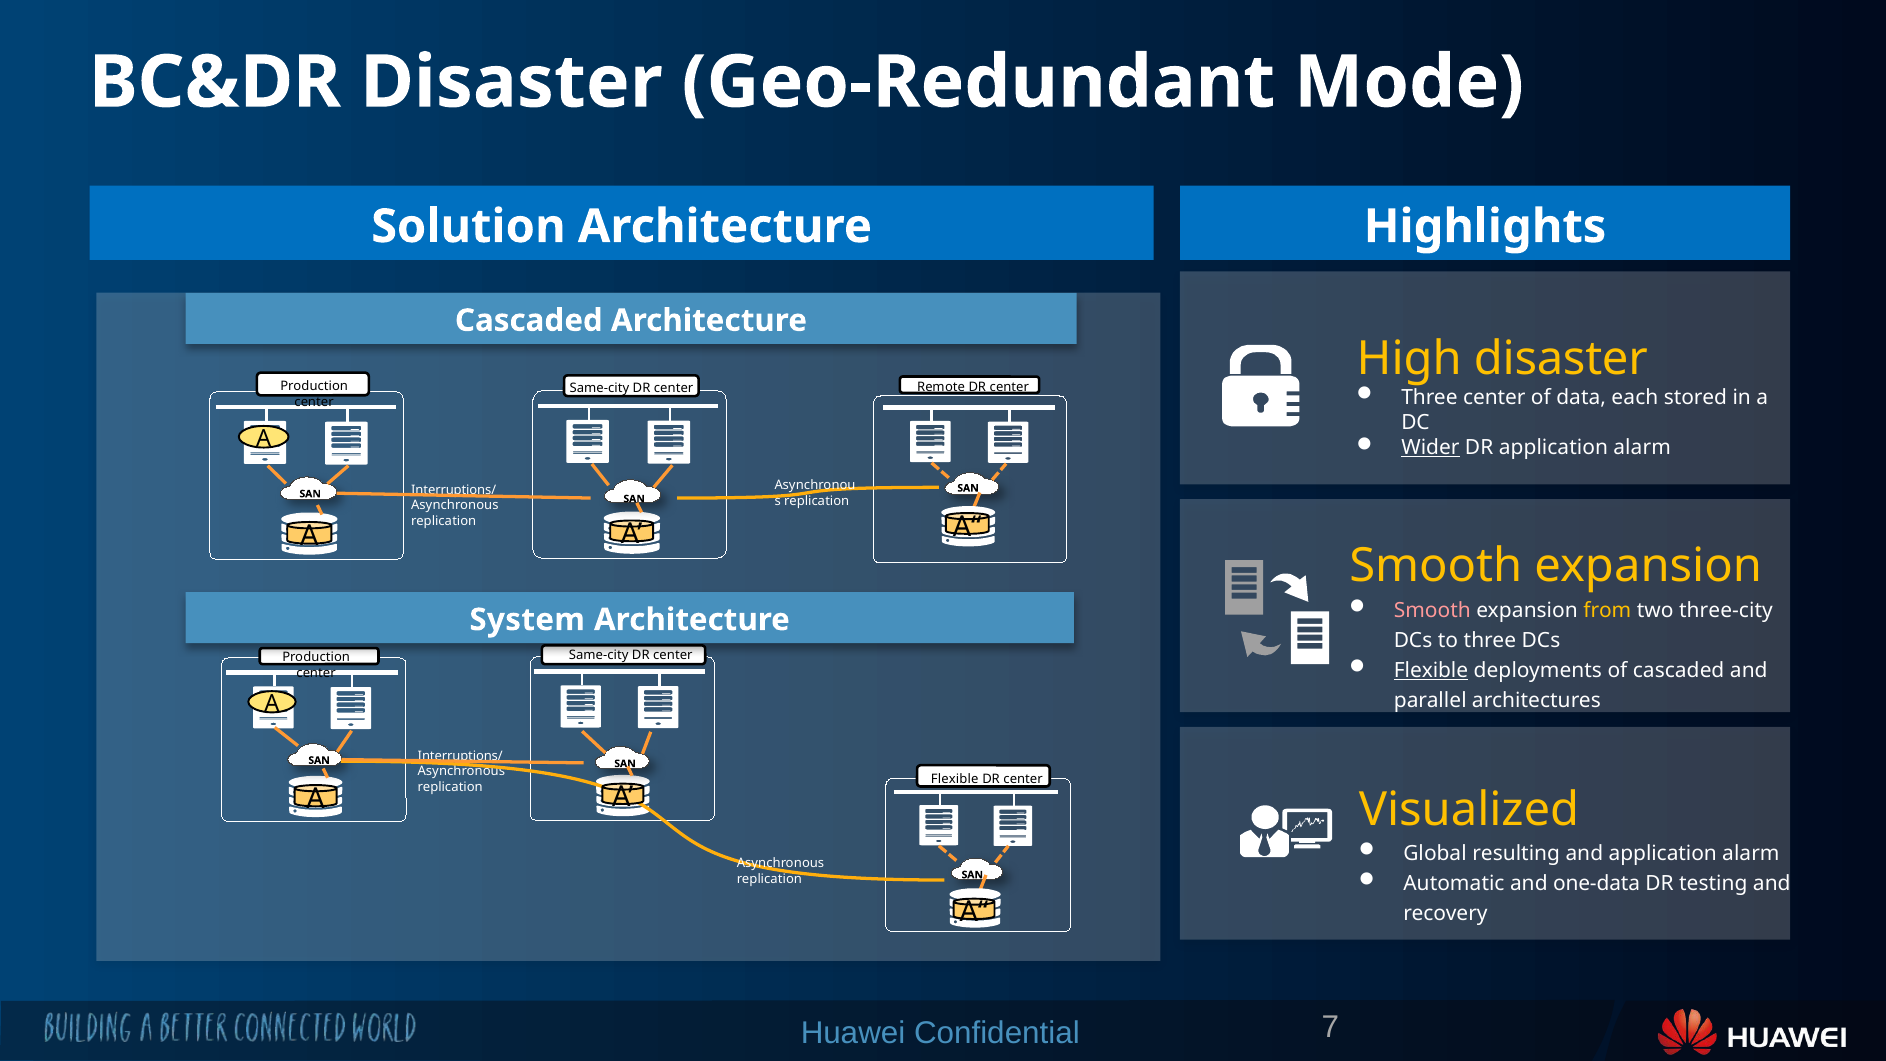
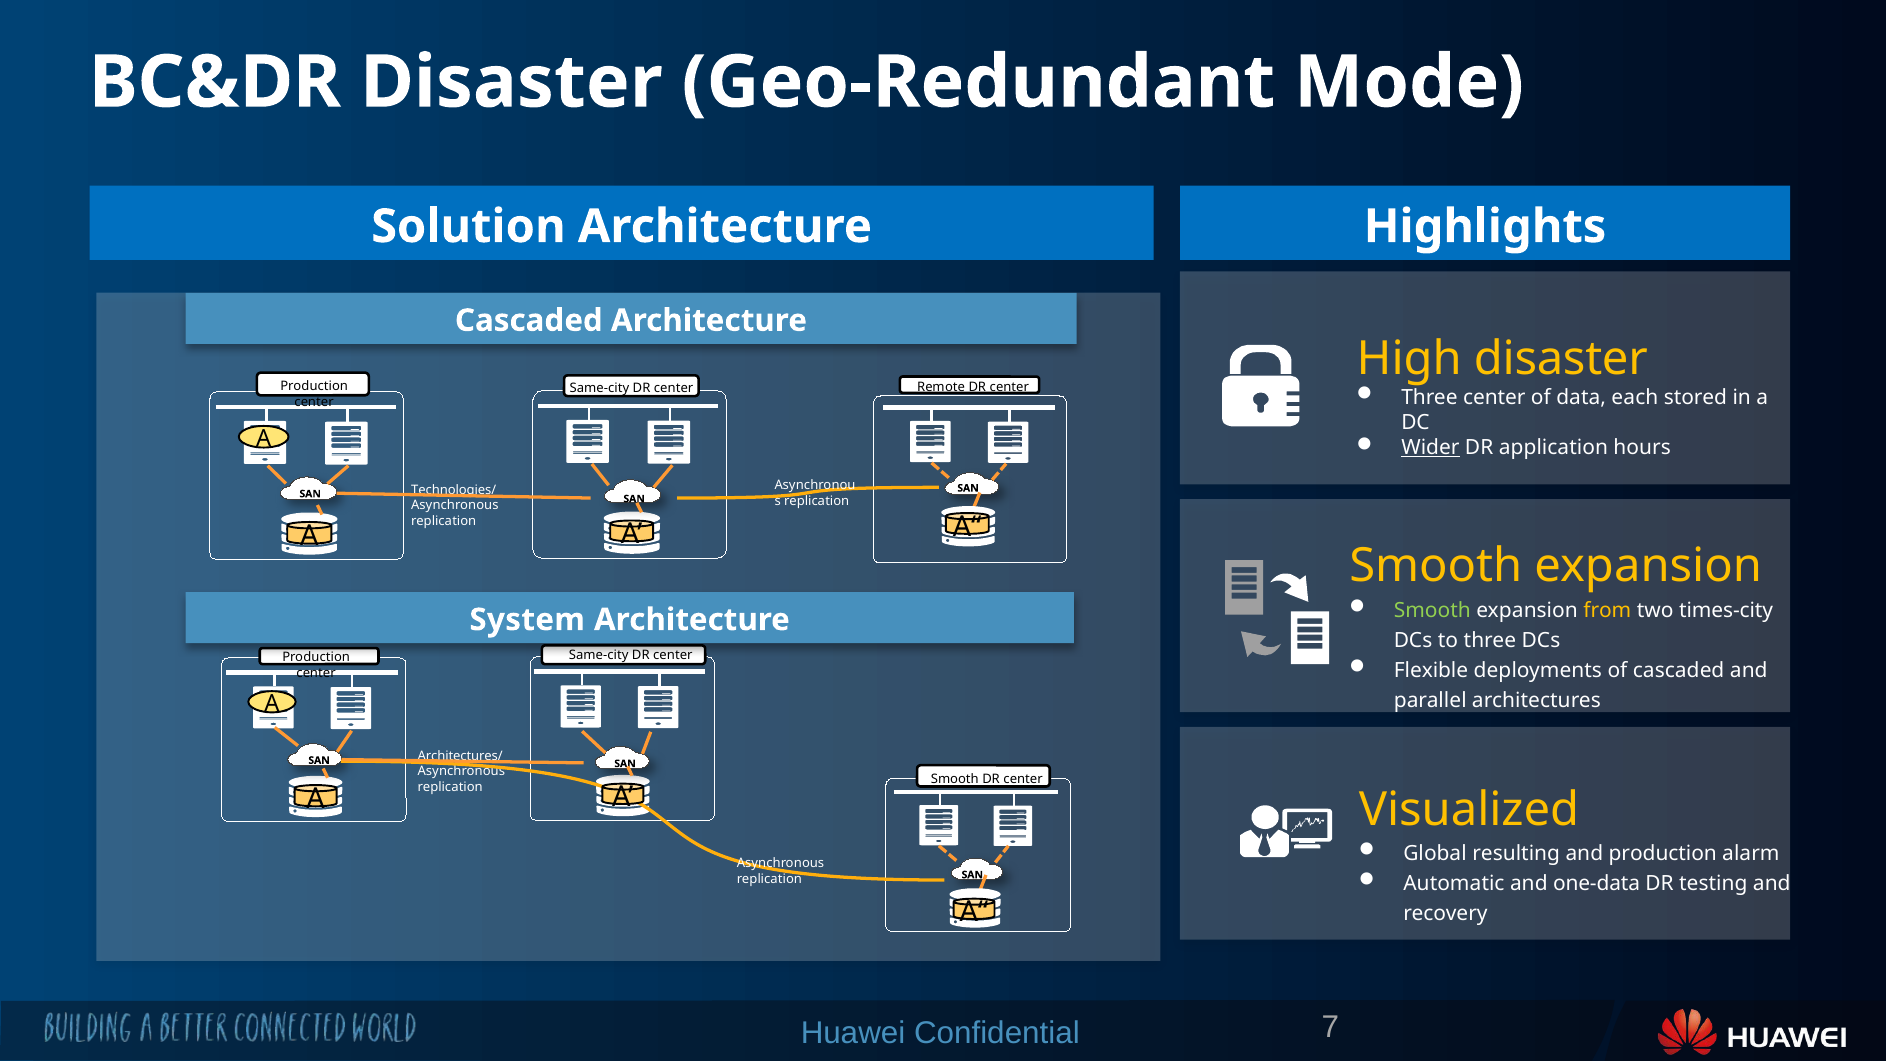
DR application alarm: alarm -> hours
Interruptions/ at (454, 490): Interruptions/ -> Technologies/
Smooth at (1432, 610) colour: pink -> light green
three-city: three-city -> times-city
Flexible at (1431, 670) underline: present -> none
Interruptions/ at (460, 756): Interruptions/ -> Architectures/
Flexible at (955, 779): Flexible -> Smooth
and application: application -> production
